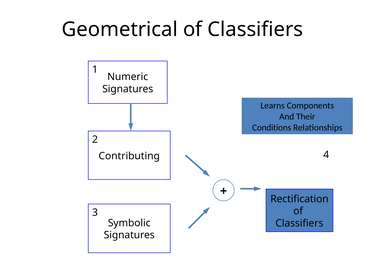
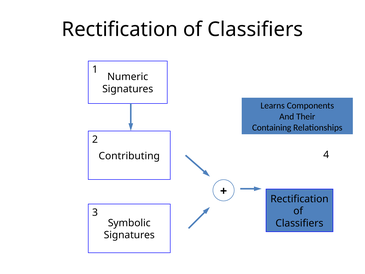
Geometrical at (120, 29): Geometrical -> Rectification
Conditions: Conditions -> Containing
